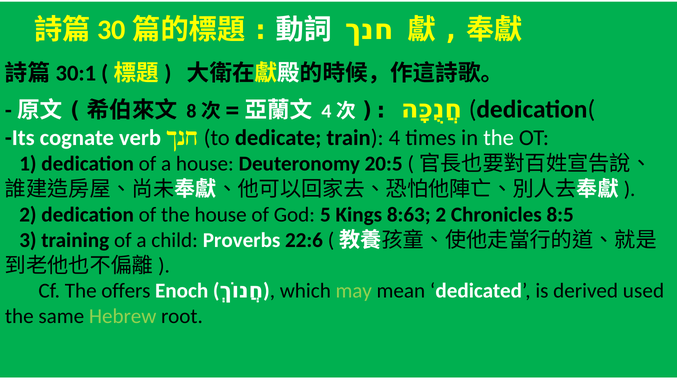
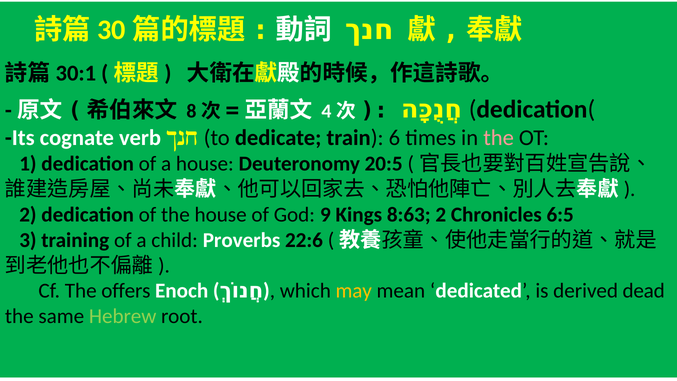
4: 4 -> 6
the at (499, 138) colour: white -> pink
5: 5 -> 9
8:5: 8:5 -> 6:5
may colour: light green -> yellow
used: used -> dead
